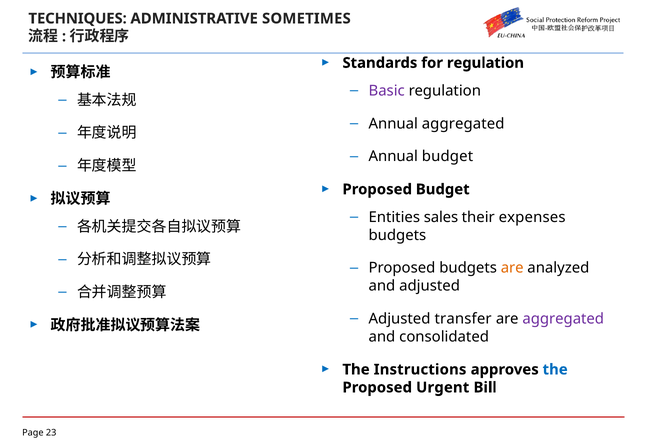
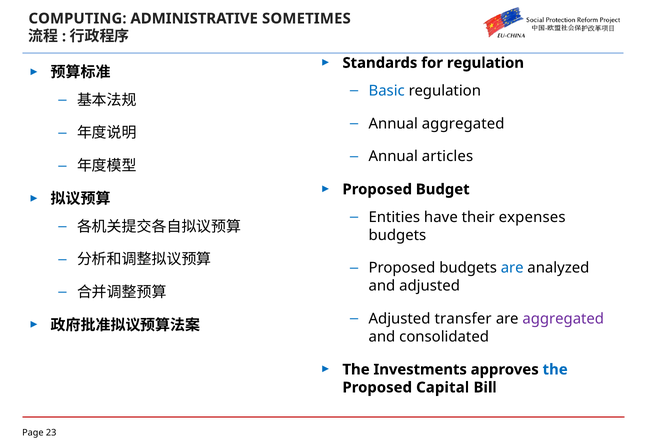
TECHNIQUES: TECHNIQUES -> COMPUTING
Basic colour: purple -> blue
Annual budget: budget -> articles
sales: sales -> have
are at (512, 268) colour: orange -> blue
Instructions: Instructions -> Investments
Urgent: Urgent -> Capital
